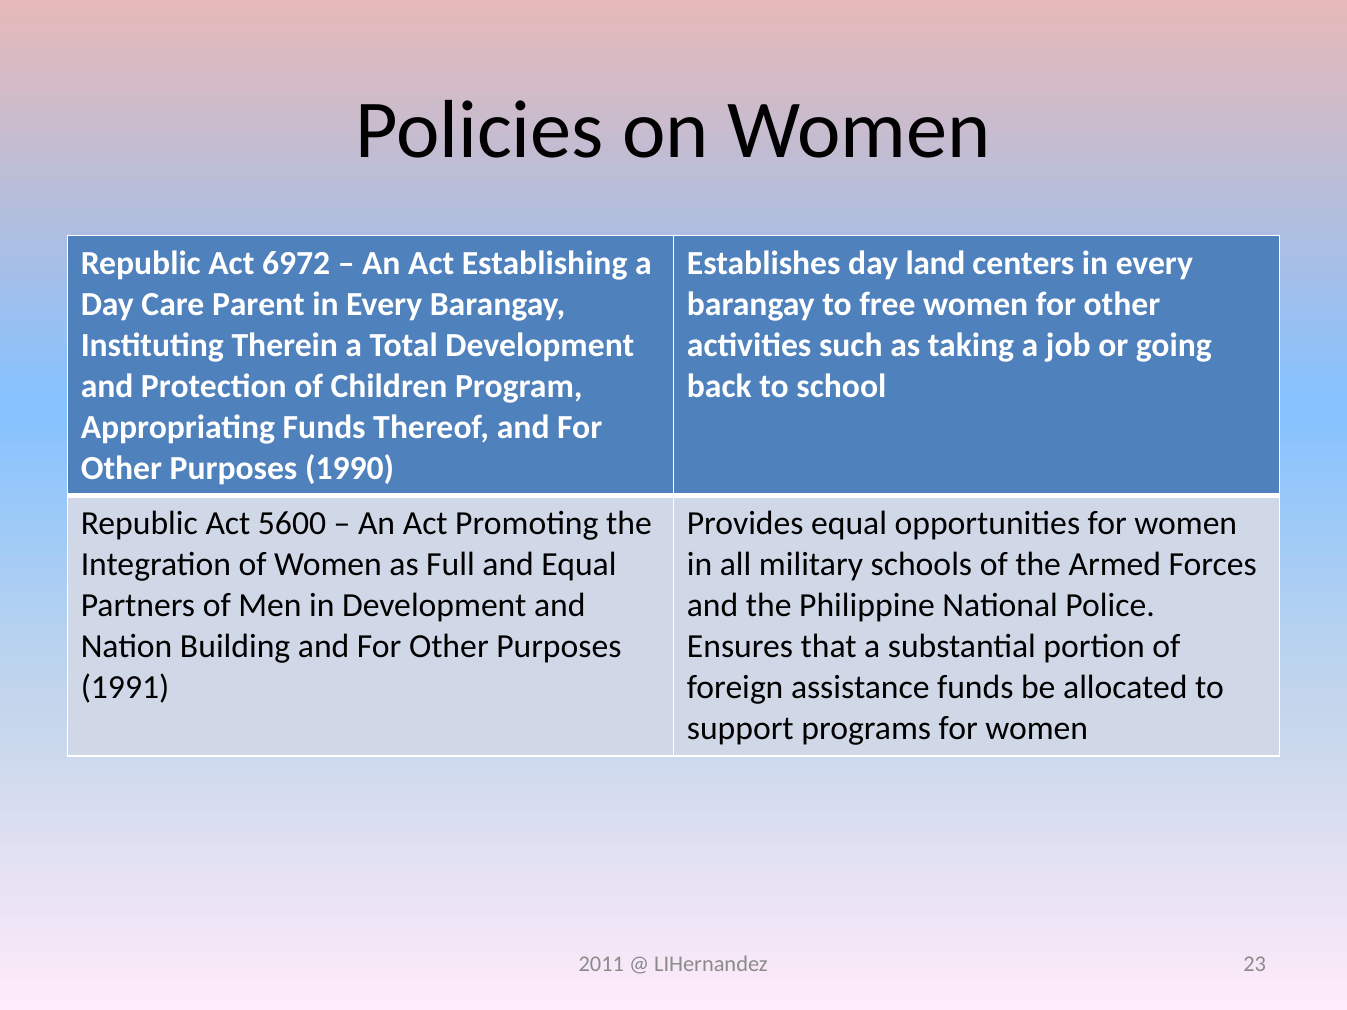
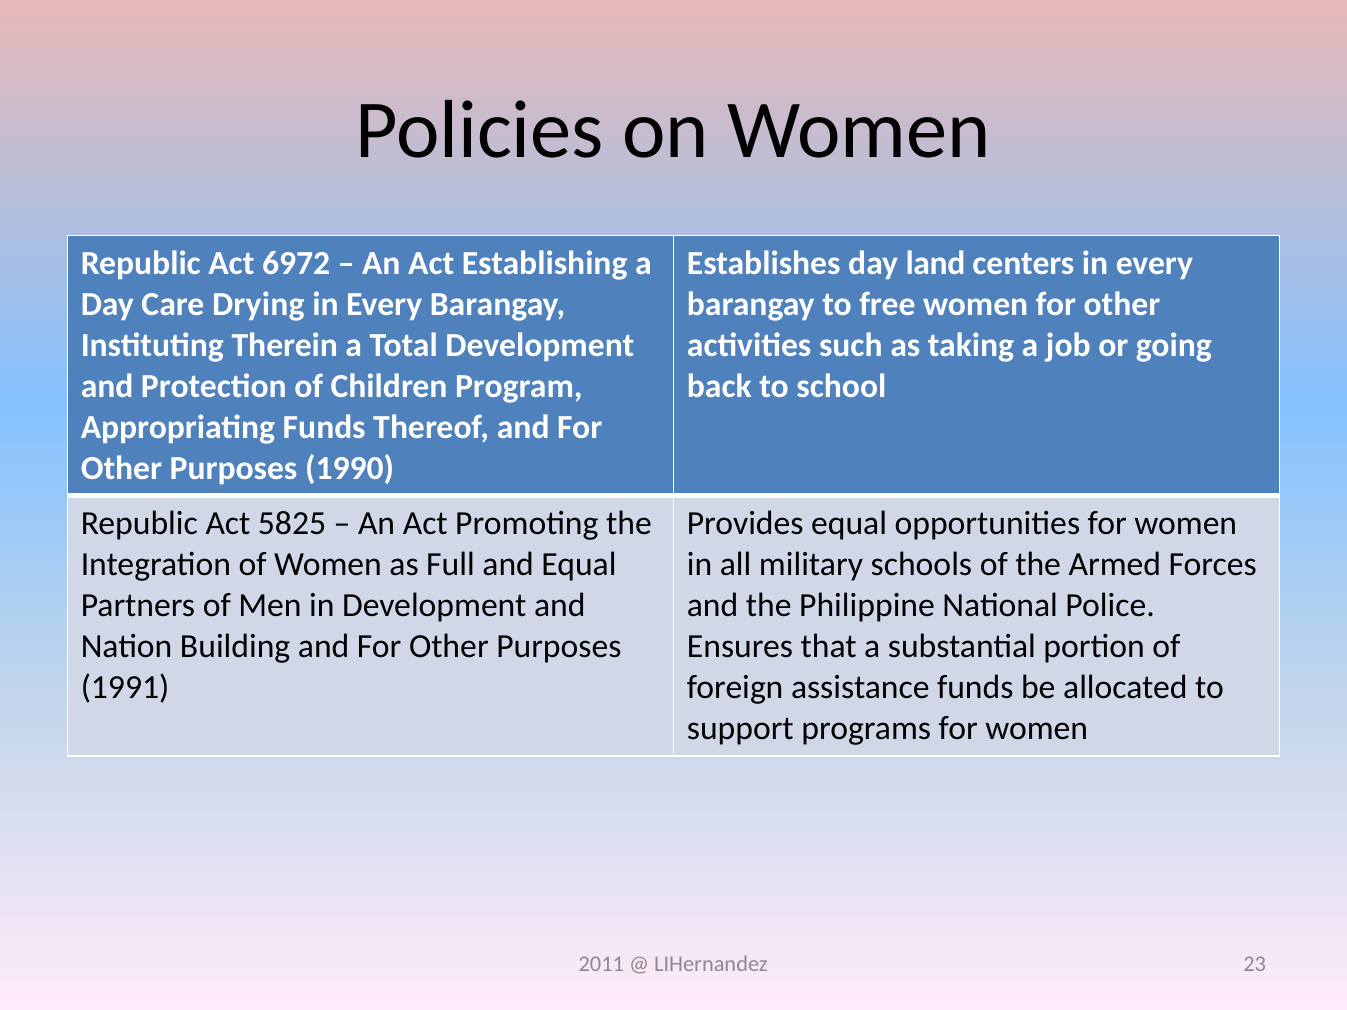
Parent: Parent -> Drying
5600: 5600 -> 5825
